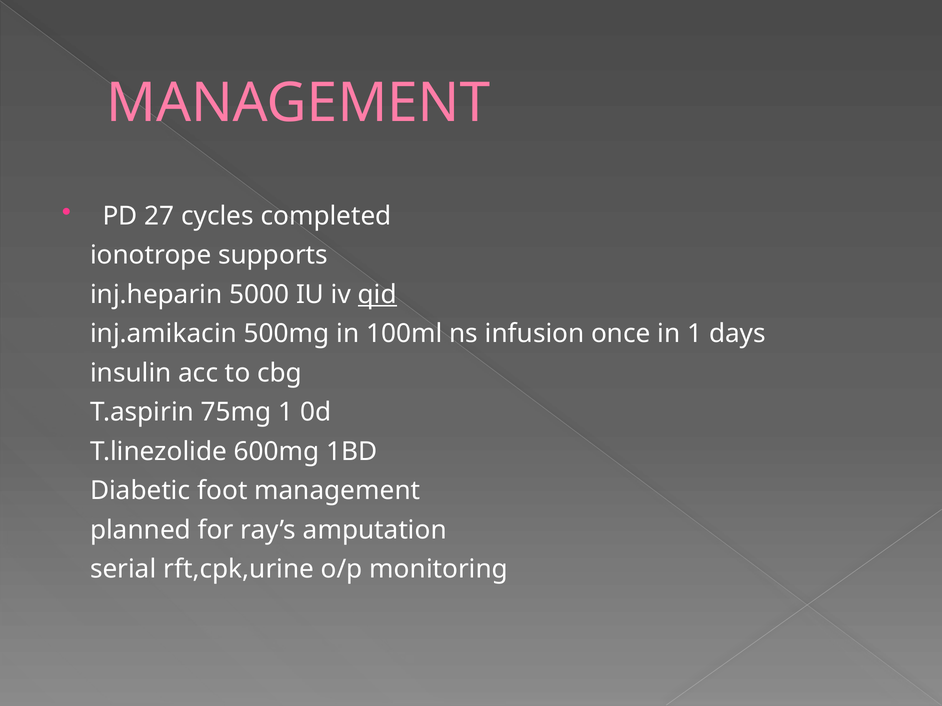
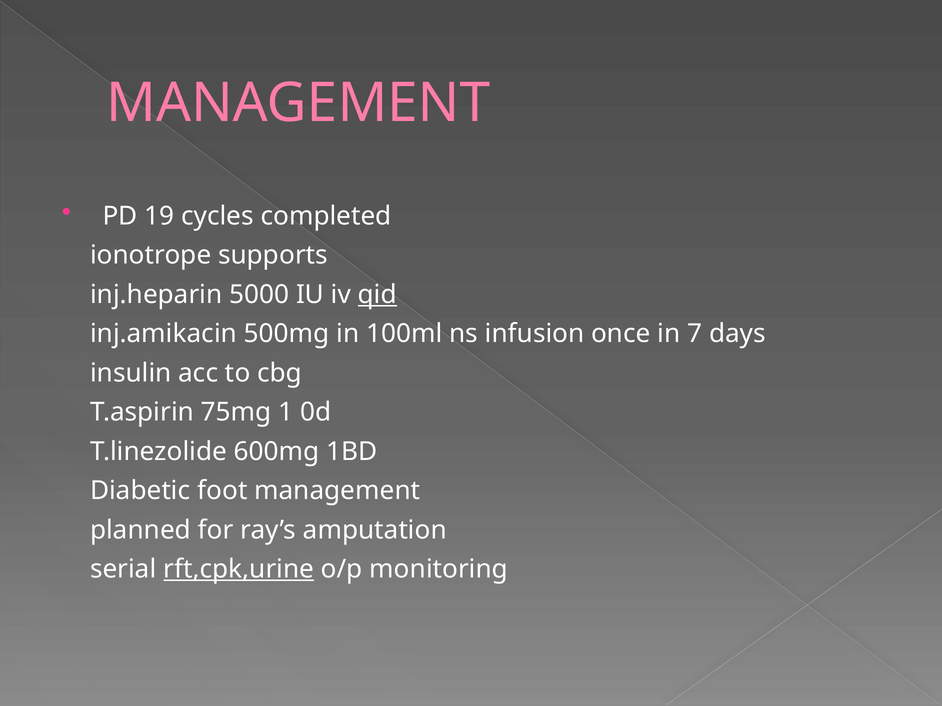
27: 27 -> 19
in 1: 1 -> 7
rft,cpk,urine underline: none -> present
